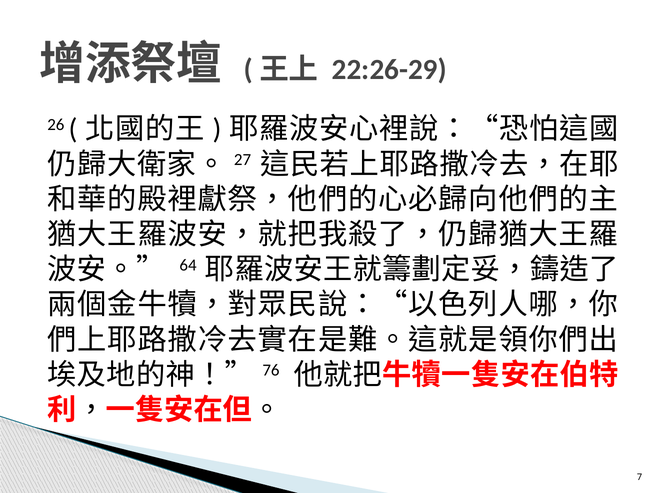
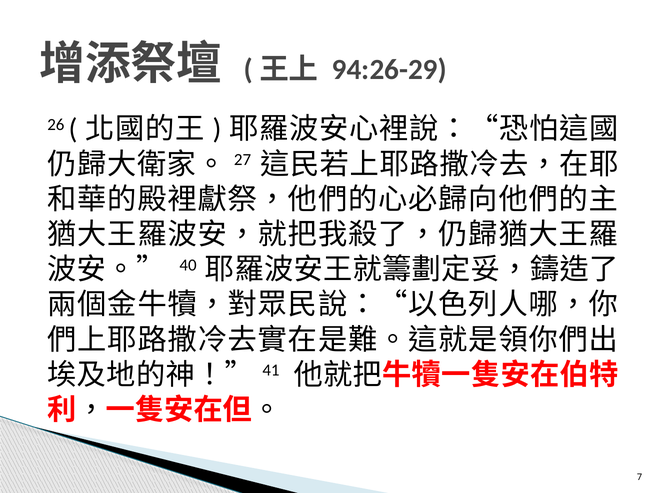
22:26-29: 22:26-29 -> 94:26-29
64: 64 -> 40
76: 76 -> 41
